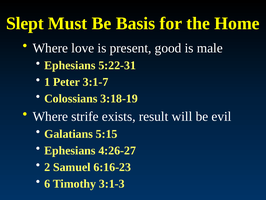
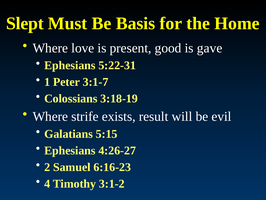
male: male -> gave
6: 6 -> 4
3:1-3: 3:1-3 -> 3:1-2
